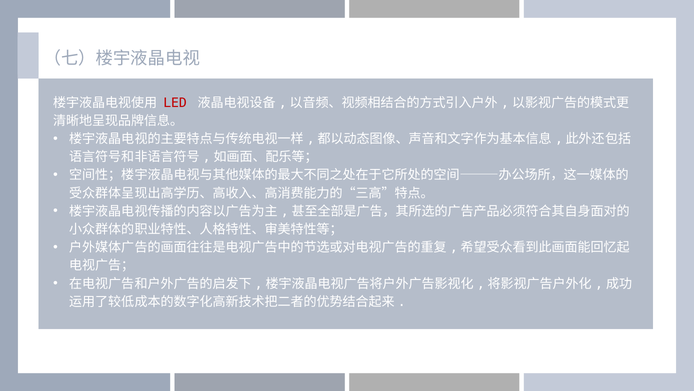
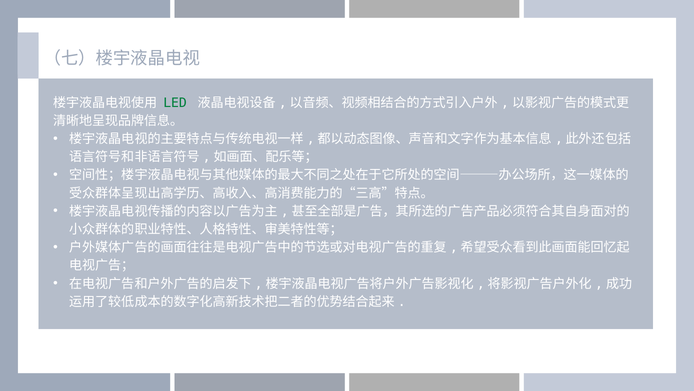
LED colour: red -> green
